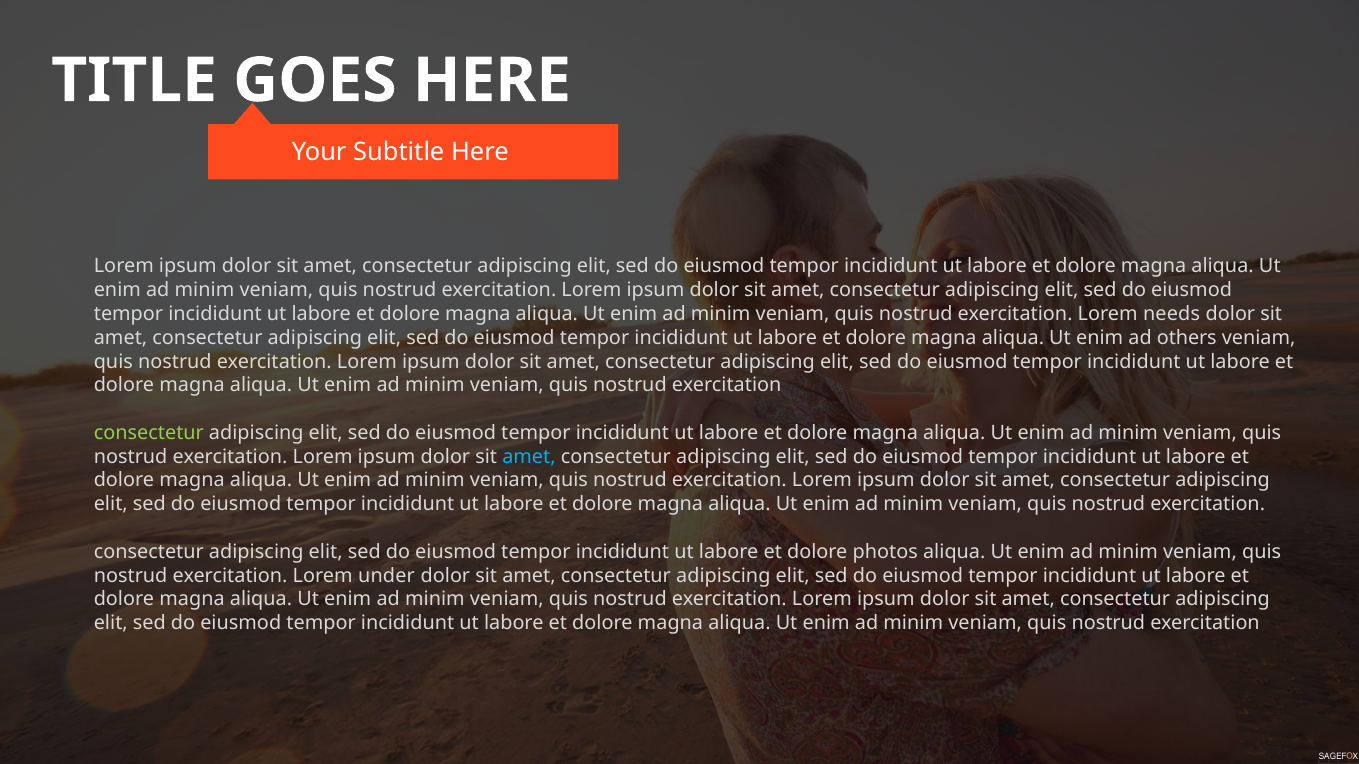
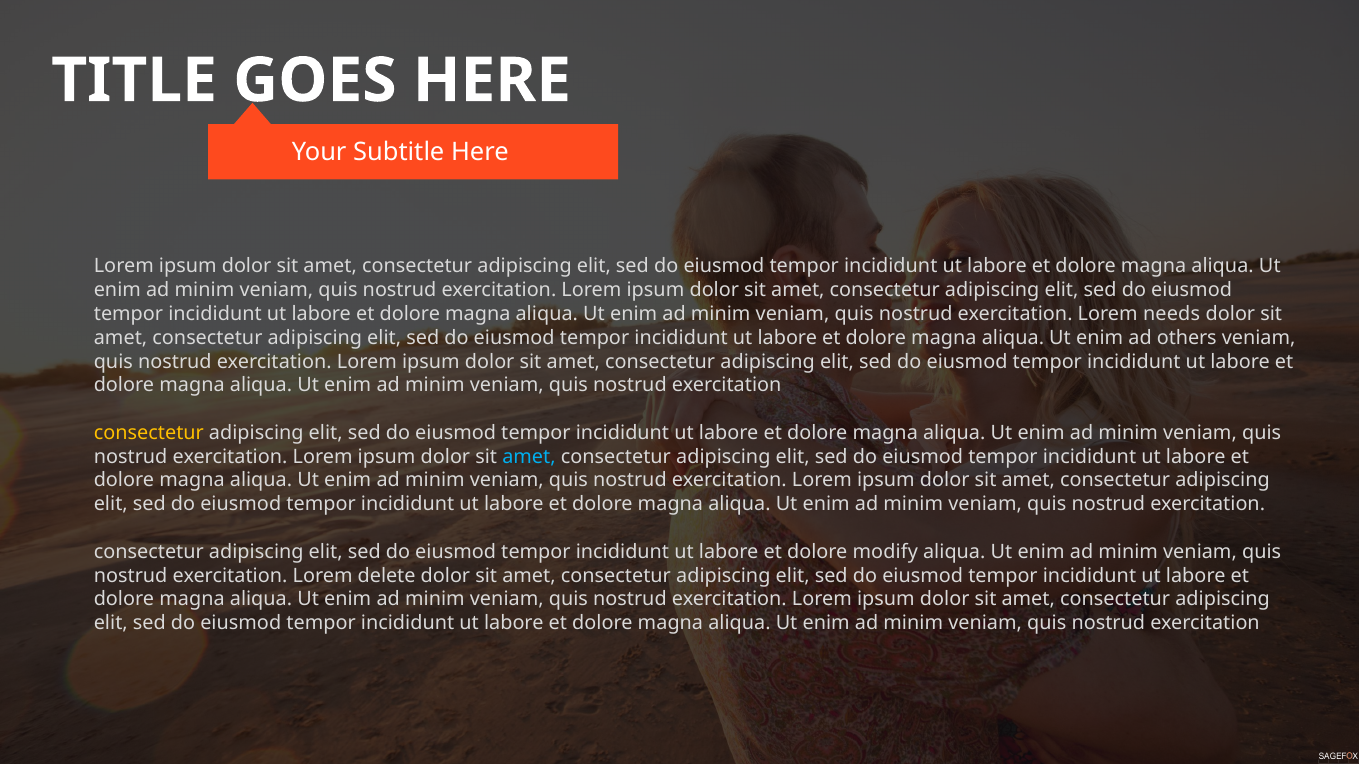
consectetur at (149, 433) colour: light green -> yellow
photos: photos -> modify
under: under -> delete
